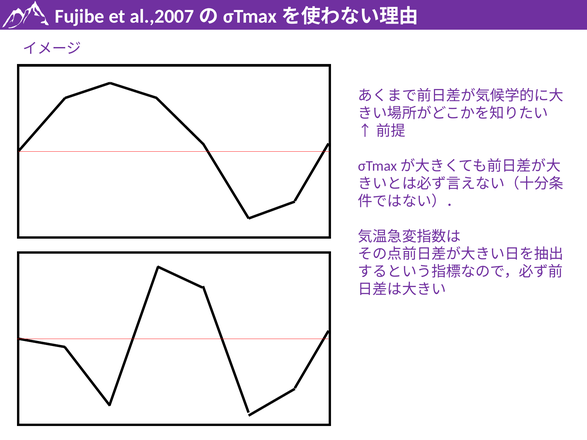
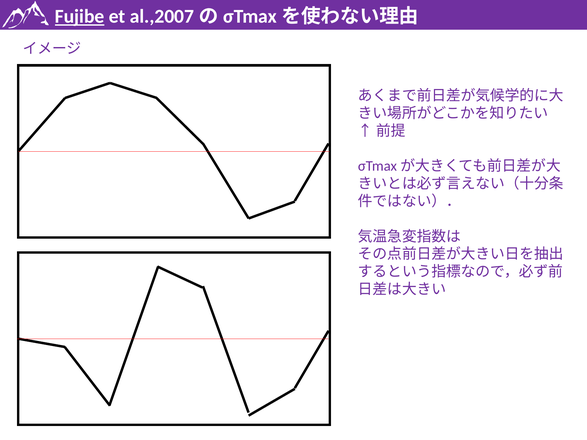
Fujibe underline: none -> present
